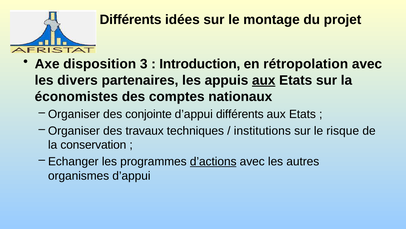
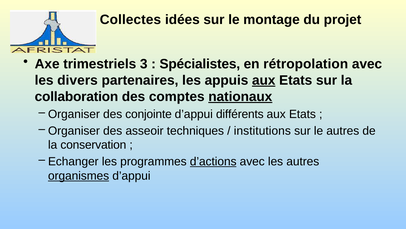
Différents at (131, 20): Différents -> Collectes
disposition: disposition -> trimestriels
Introduction: Introduction -> Spécialistes
économistes: économistes -> collaboration
nationaux underline: none -> present
travaux: travaux -> asseoir
le risque: risque -> autres
organismes underline: none -> present
